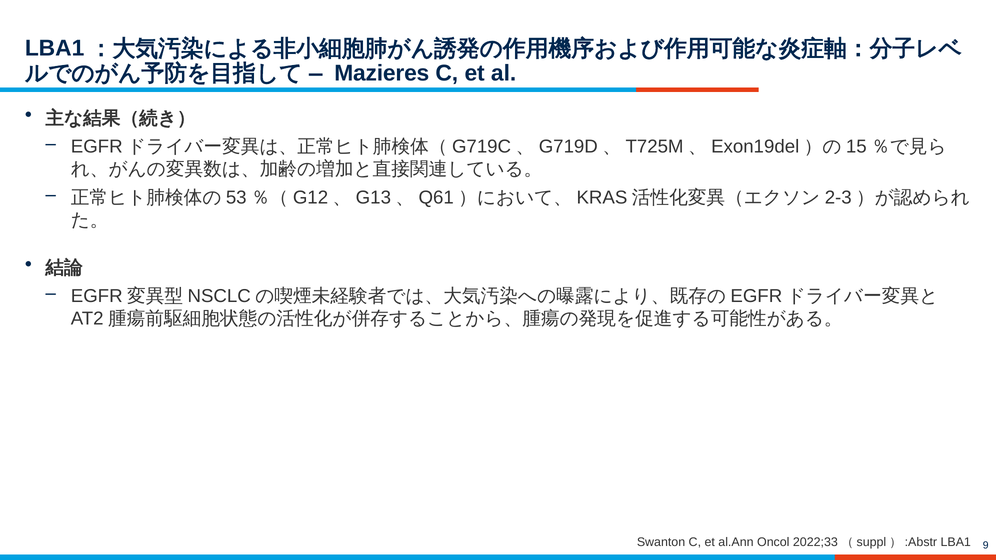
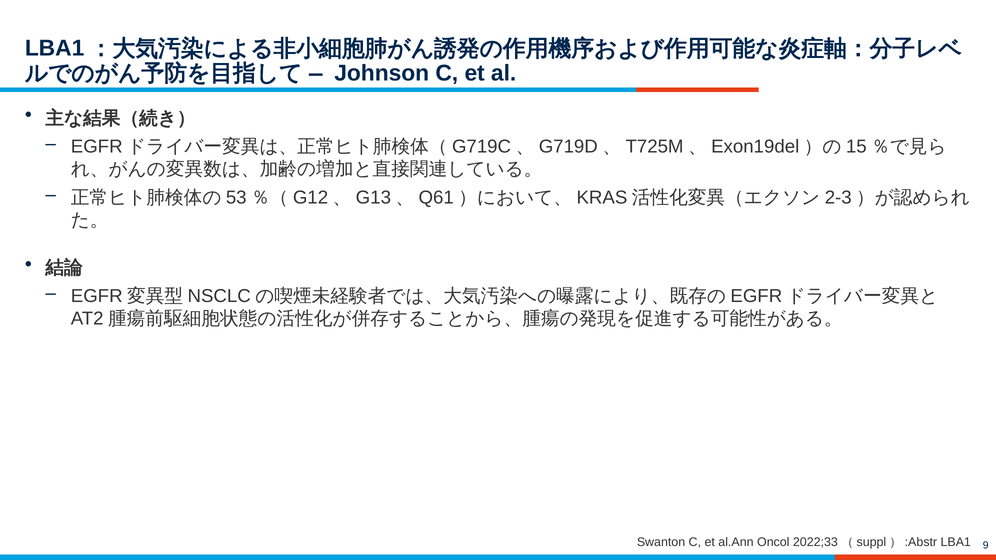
Mazieres: Mazieres -> Johnson
